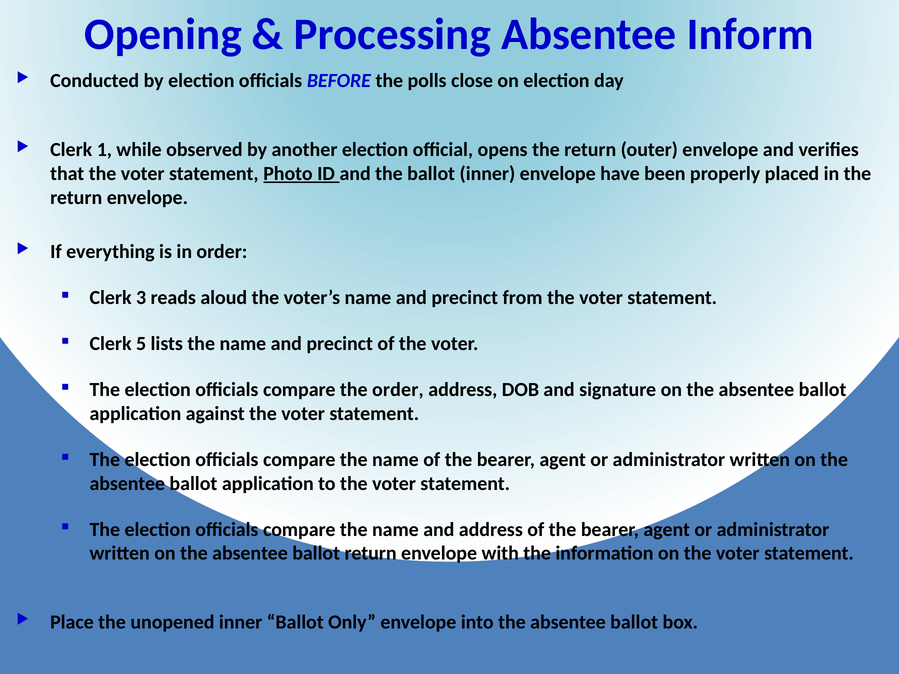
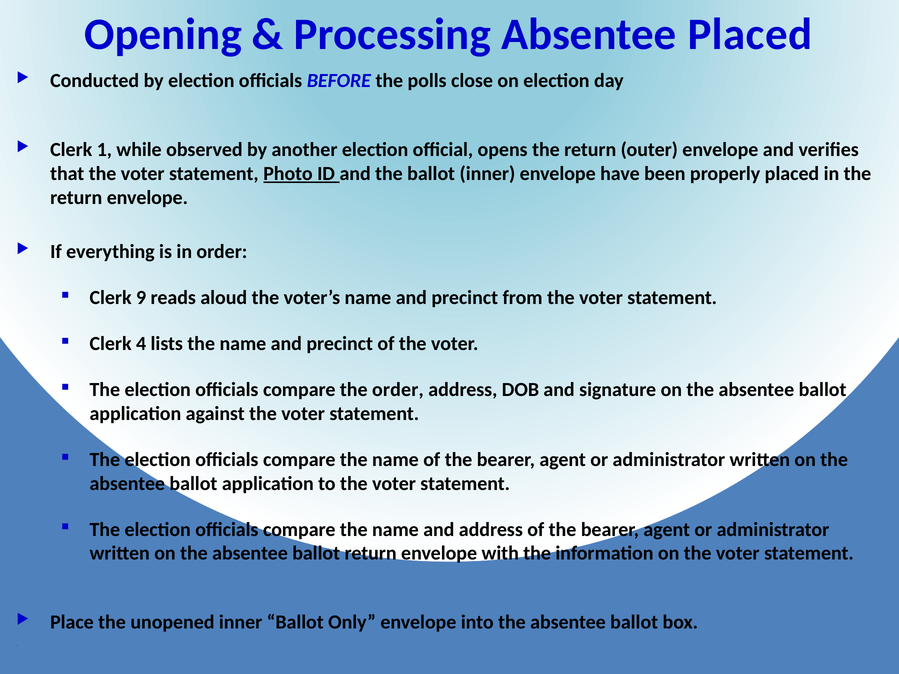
Absentee Inform: Inform -> Placed
3: 3 -> 9
5: 5 -> 4
